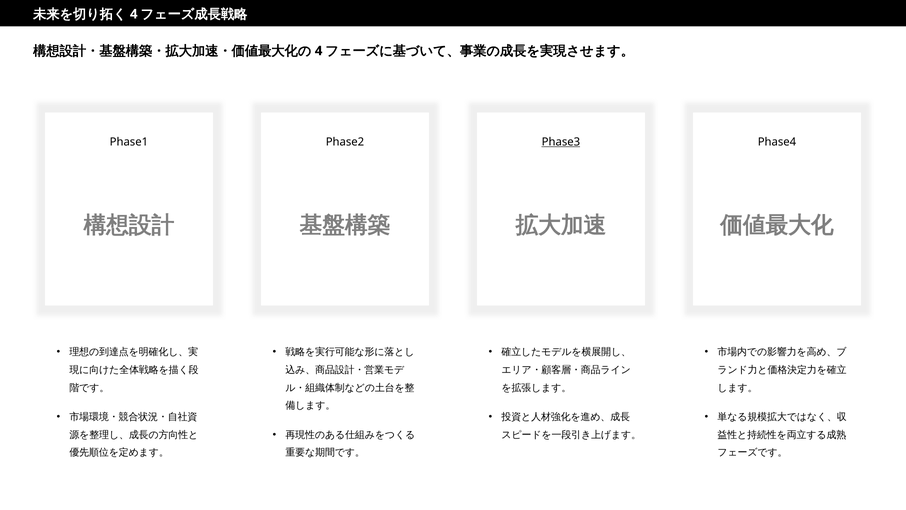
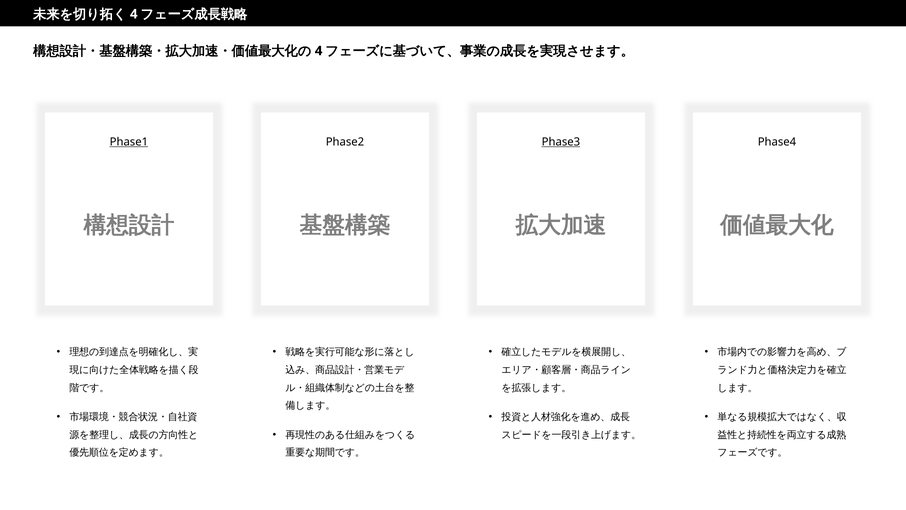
Phase1 underline: none -> present
